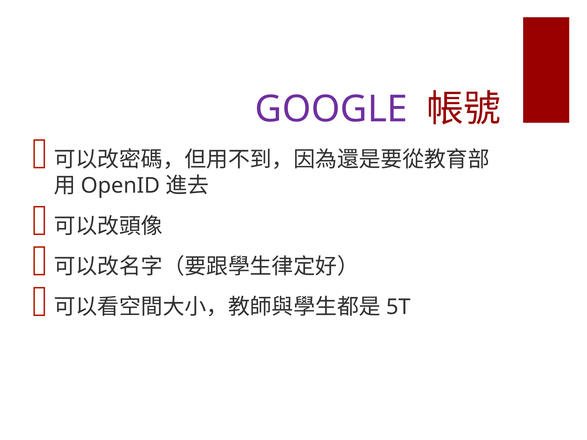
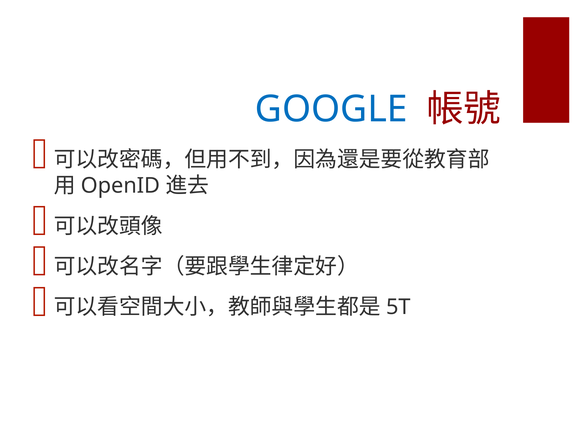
GOOGLE colour: purple -> blue
